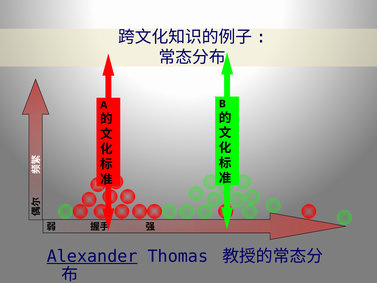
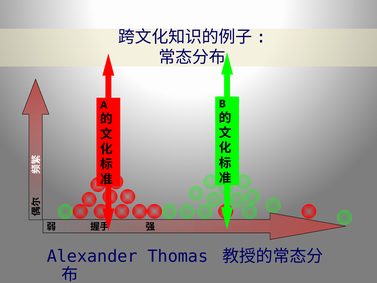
Alexander underline: present -> none
